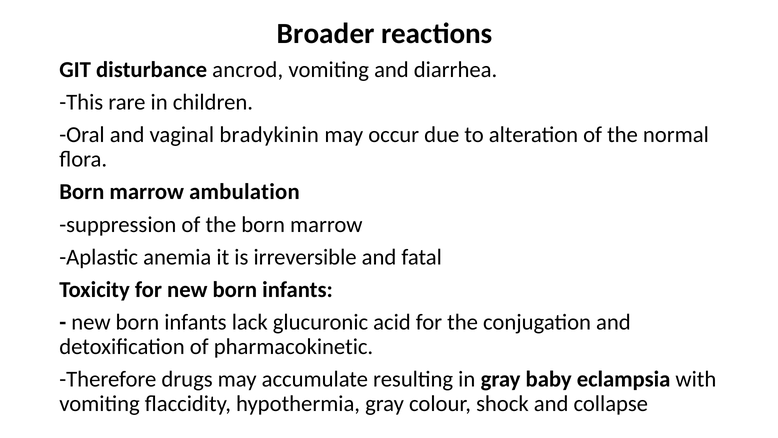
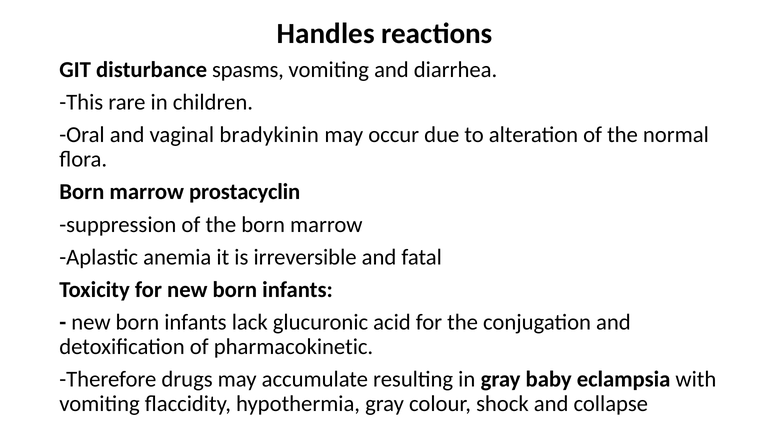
Broader: Broader -> Handles
ancrod: ancrod -> spasms
ambulation: ambulation -> prostacyclin
